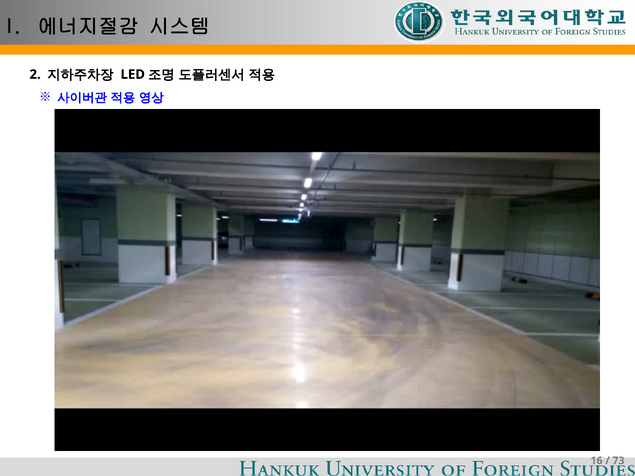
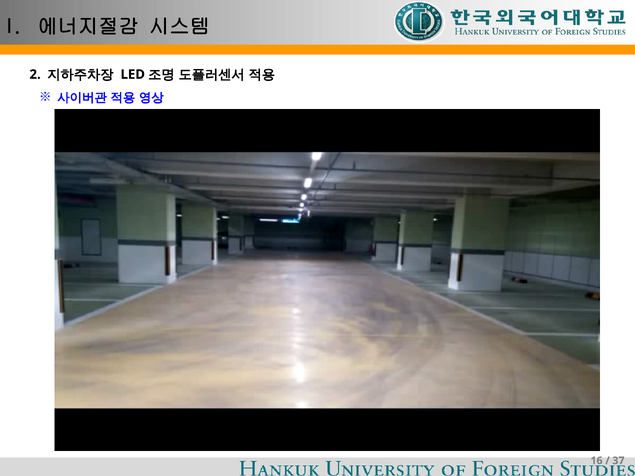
73: 73 -> 37
